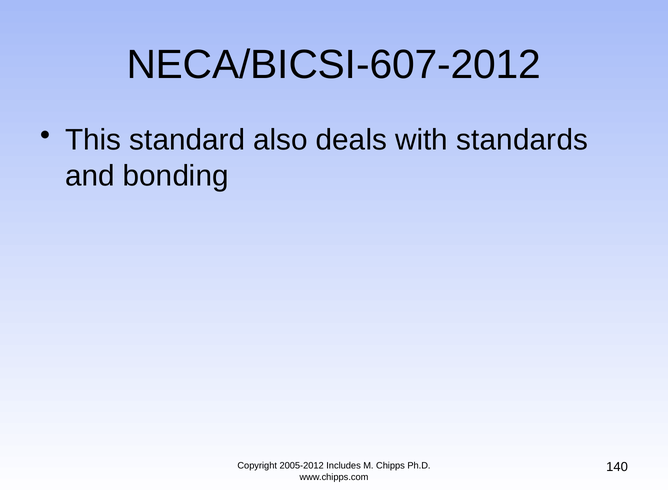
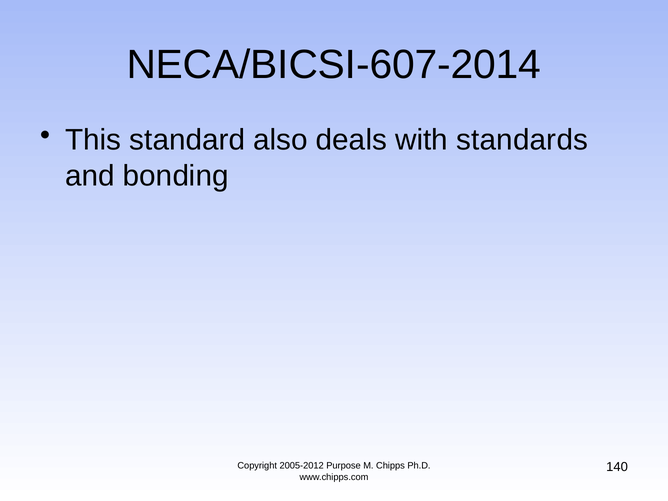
NECA/BICSI-607-2012: NECA/BICSI-607-2012 -> NECA/BICSI-607-2014
Includes: Includes -> Purpose
